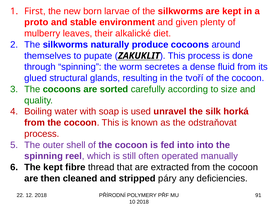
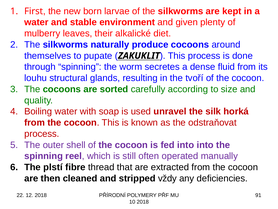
proto at (36, 22): proto -> water
glued: glued -> louhu
The kept: kept -> plstí
páry: páry -> vždy
